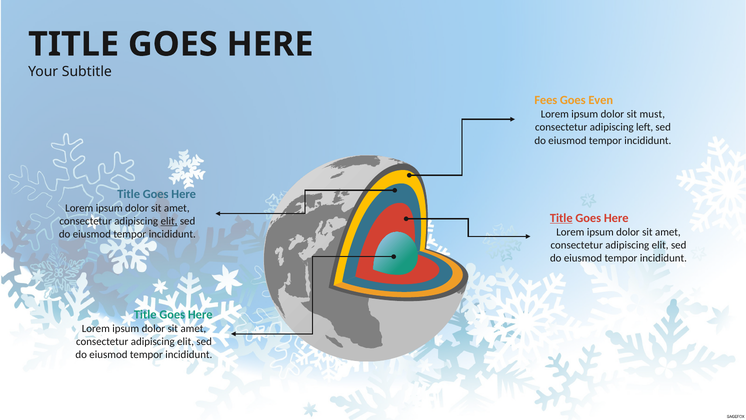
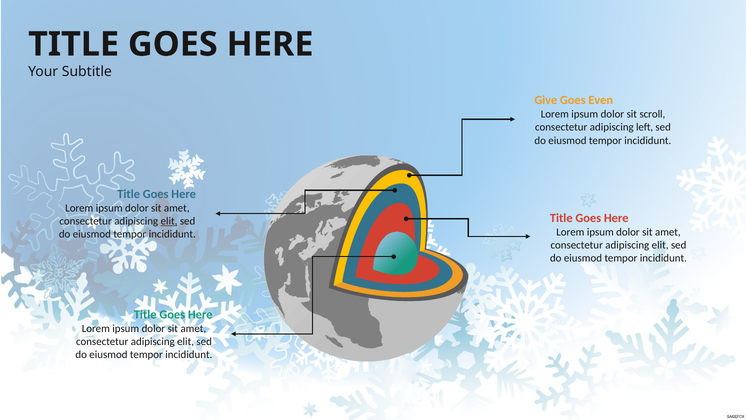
Fees: Fees -> Give
must: must -> scroll
Title at (561, 218) underline: present -> none
